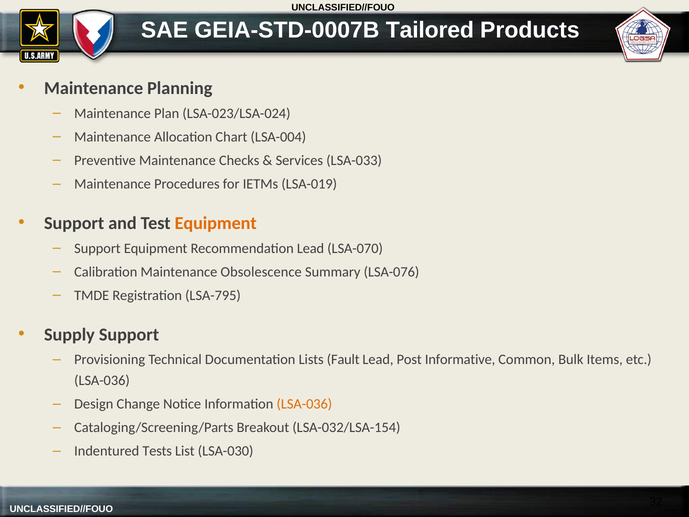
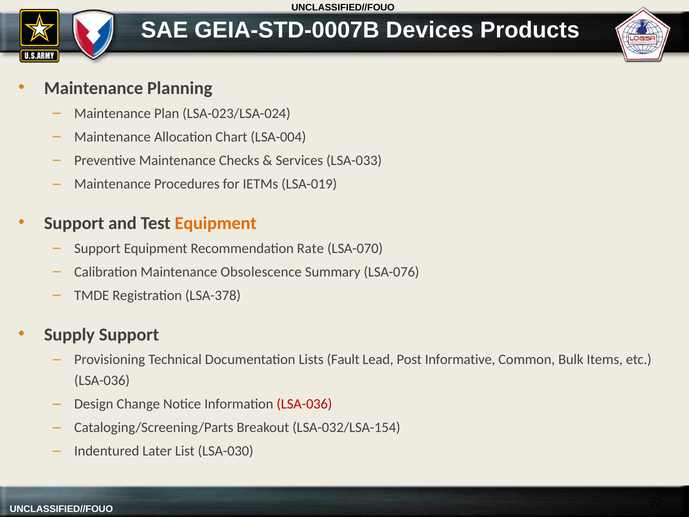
Tailored: Tailored -> Devices
Recommendation Lead: Lead -> Rate
LSA-795: LSA-795 -> LSA-378
LSA-036 at (304, 404) colour: orange -> red
Tests: Tests -> Later
